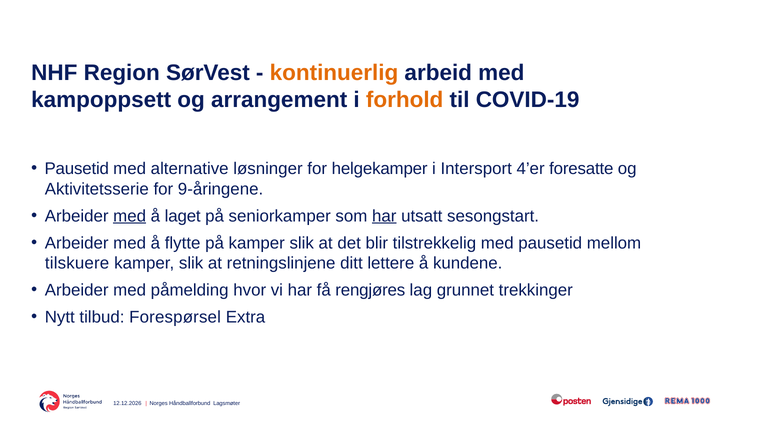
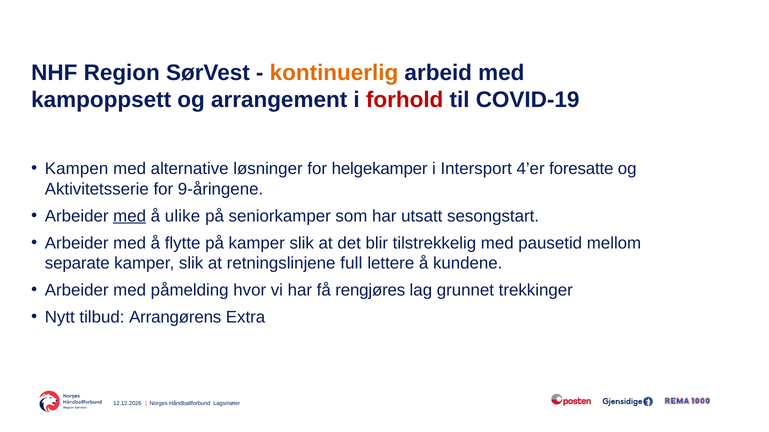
forhold colour: orange -> red
Pausetid at (77, 169): Pausetid -> Kampen
laget: laget -> ulike
har at (384, 216) underline: present -> none
tilskuere: tilskuere -> separate
ditt: ditt -> full
Forespørsel: Forespørsel -> Arrangørens
